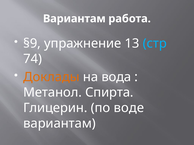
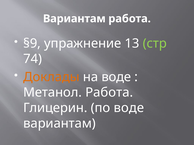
стр colour: light blue -> light green
на вода: вода -> воде
Метанол Спирта: Спирта -> Работа
